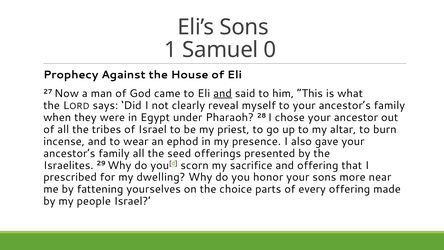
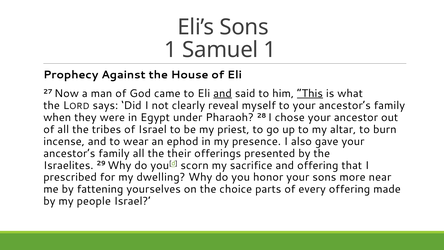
Samuel 0: 0 -> 1
This underline: none -> present
seed: seed -> their
